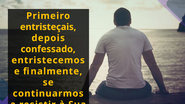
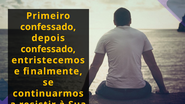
entristeçais at (48, 27): entristeçais -> confessado
